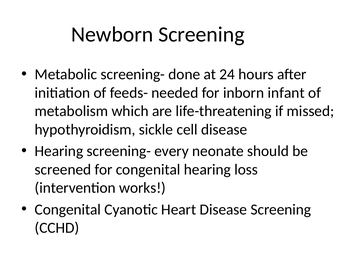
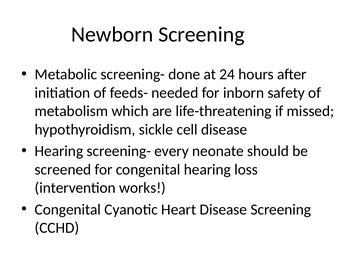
infant: infant -> safety
